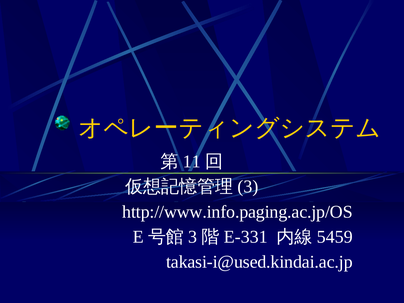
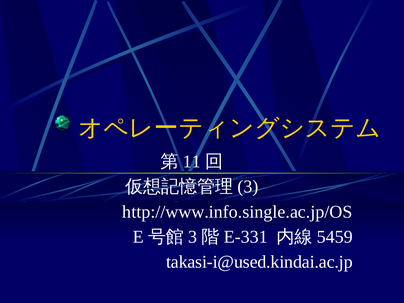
http://www.info.paging.ac.jp/OS: http://www.info.paging.ac.jp/OS -> http://www.info.single.ac.jp/OS
